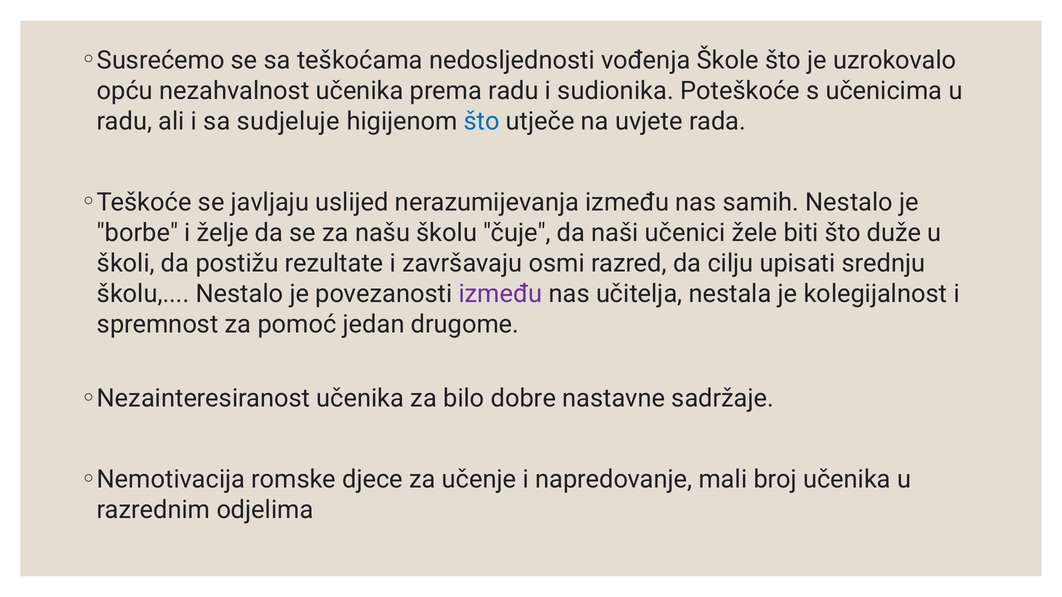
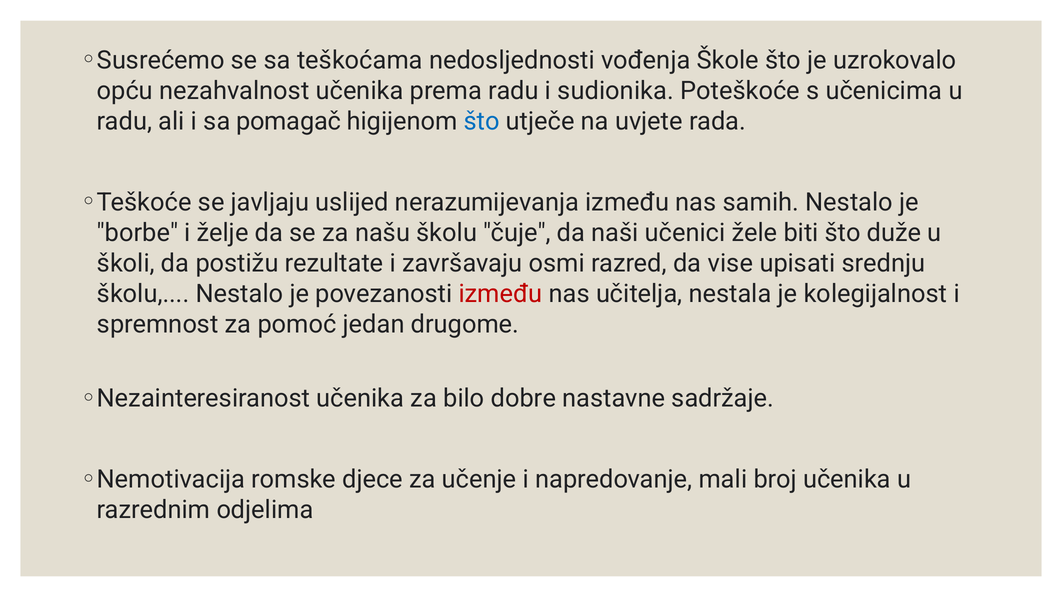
sudjeluje: sudjeluje -> pomagač
cilju: cilju -> vise
između at (500, 294) colour: purple -> red
